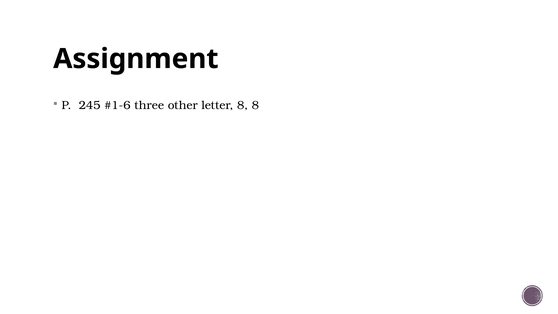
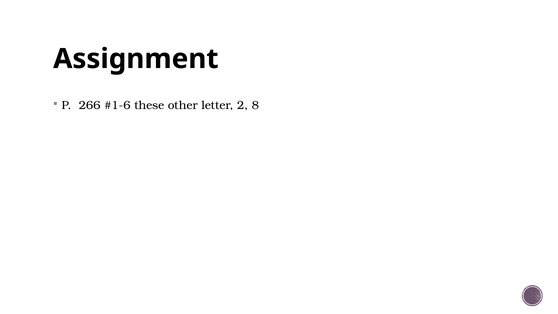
245: 245 -> 266
three: three -> these
letter 8: 8 -> 2
